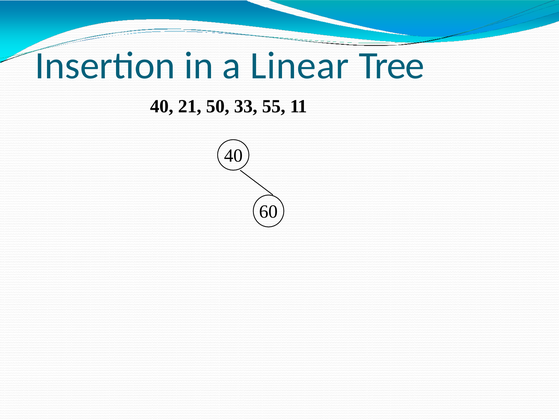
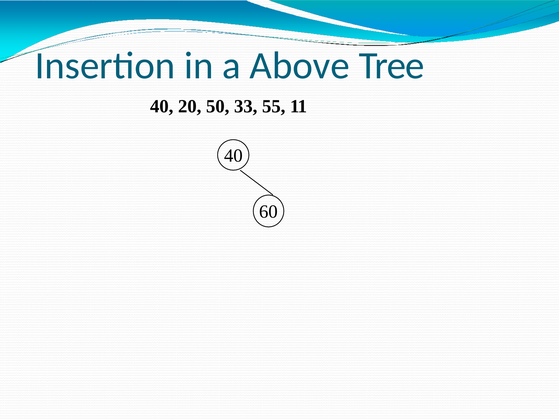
Linear: Linear -> Above
21: 21 -> 20
